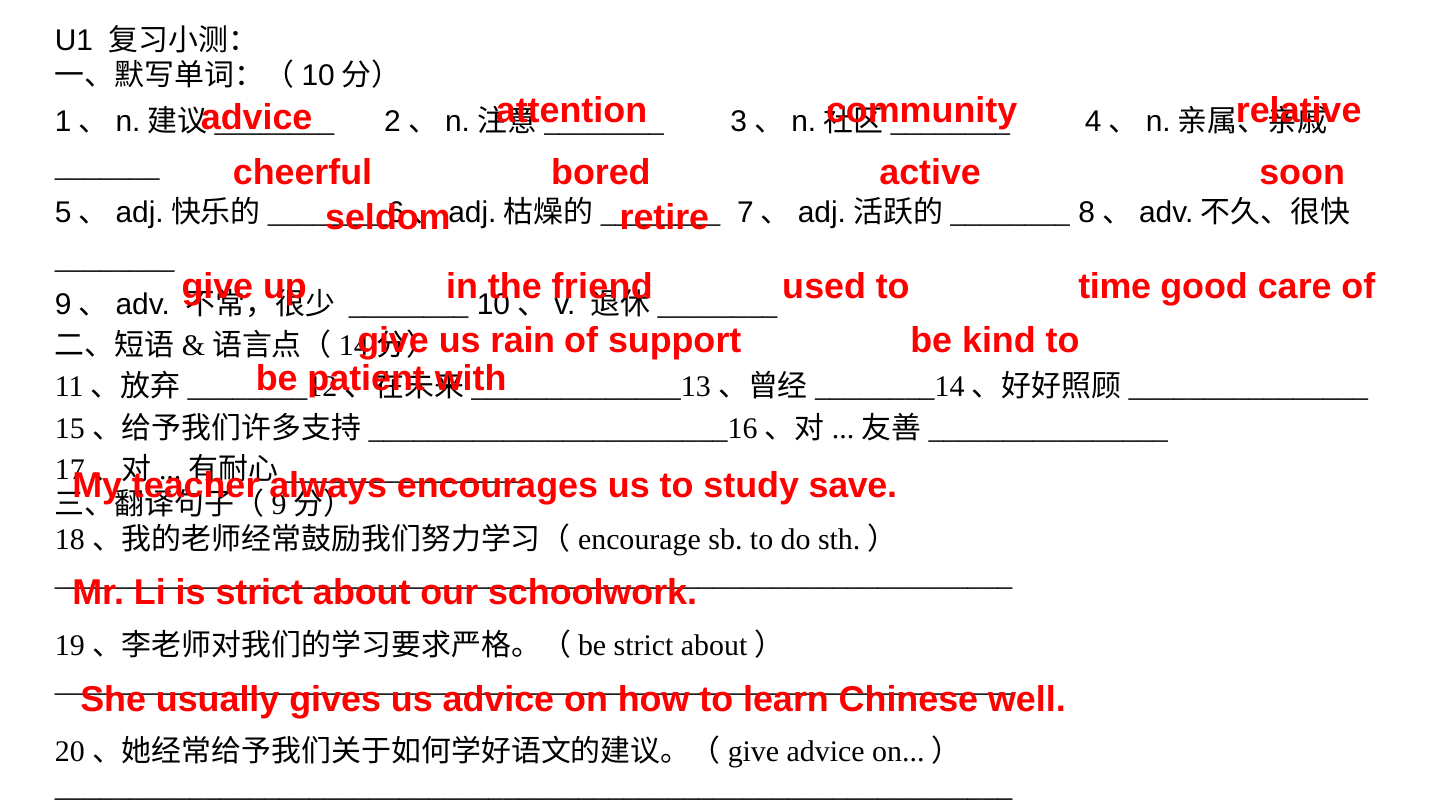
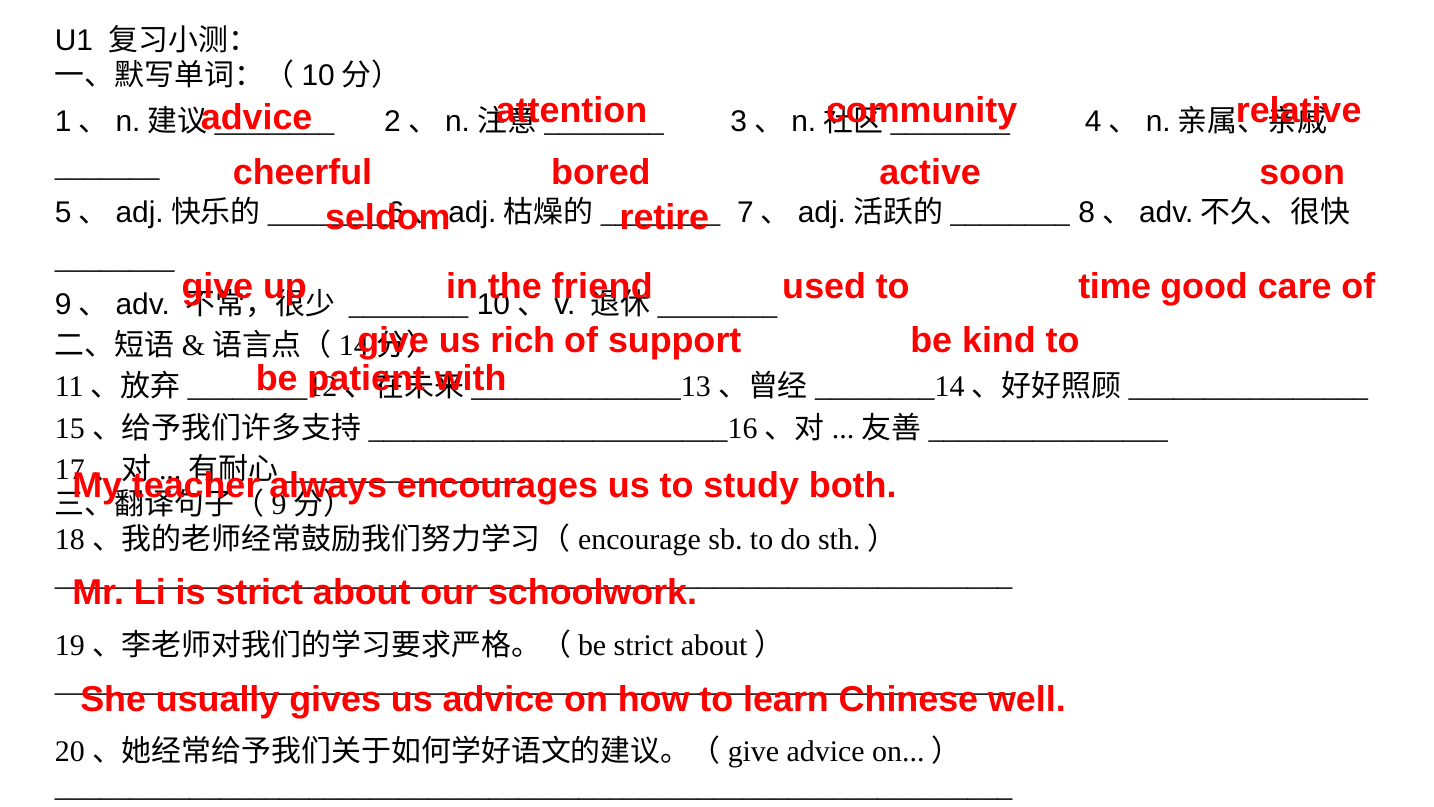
rain: rain -> rich
save: save -> both
